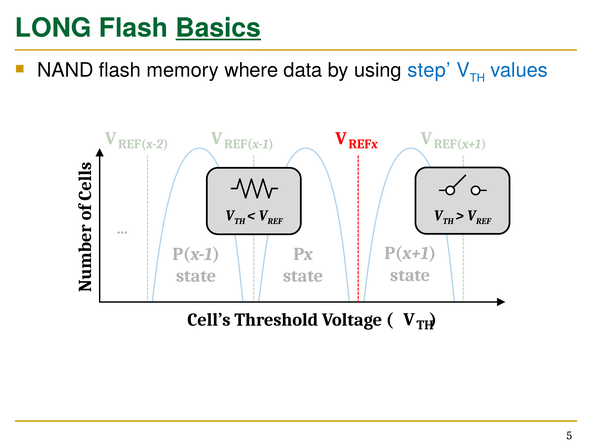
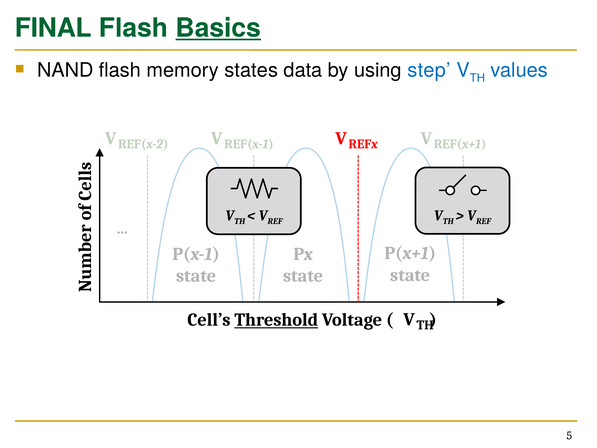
LONG: LONG -> FINAL
where: where -> states
Threshold underline: none -> present
